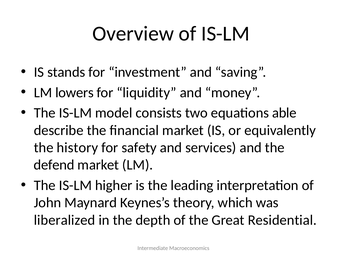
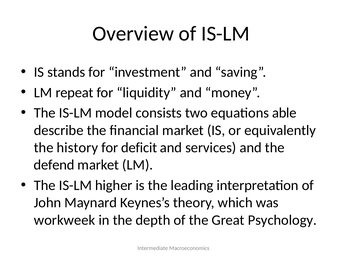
lowers: lowers -> repeat
safety: safety -> deficit
liberalized: liberalized -> workweek
Residential: Residential -> Psychology
